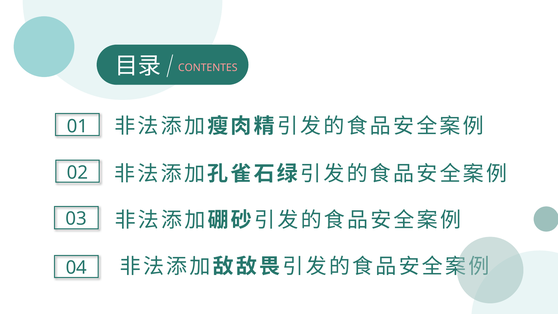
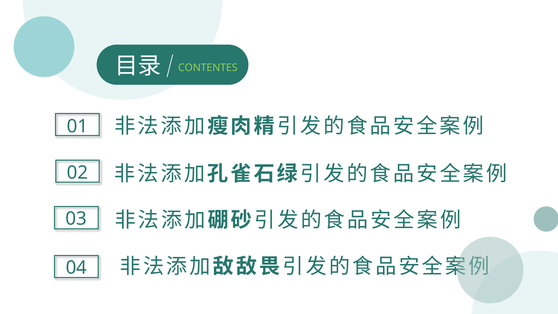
CONTENTES colour: pink -> light green
